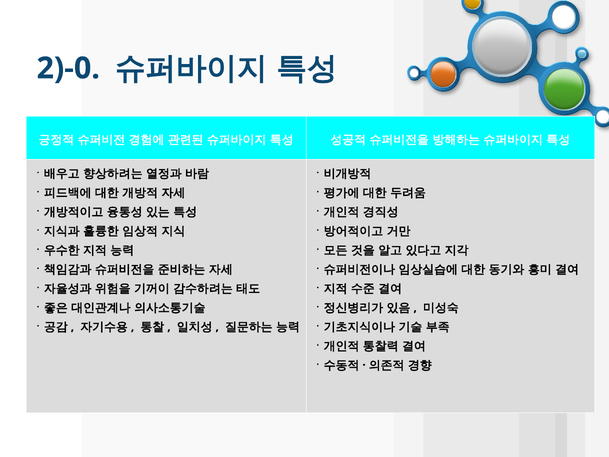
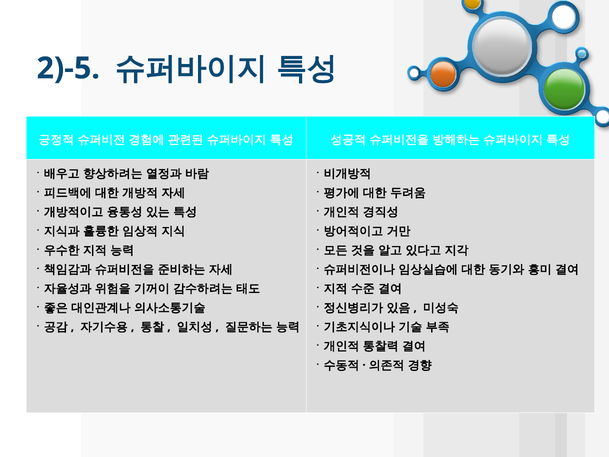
2)-0: 2)-0 -> 2)-5
